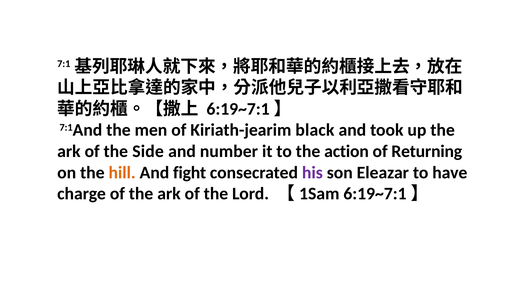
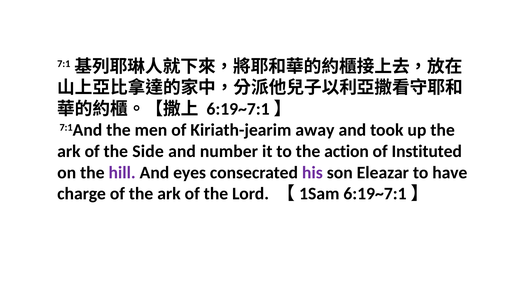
black: black -> away
Returning: Returning -> Instituted
hill colour: orange -> purple
fight: fight -> eyes
